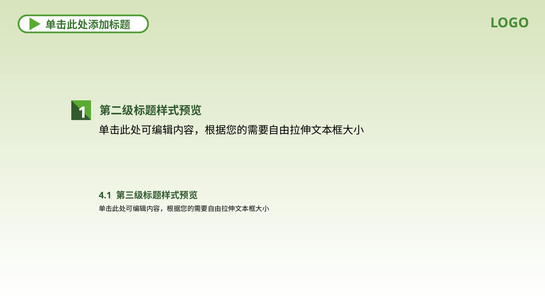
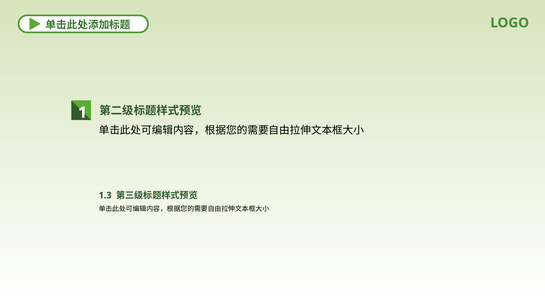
4.1: 4.1 -> 1.3
